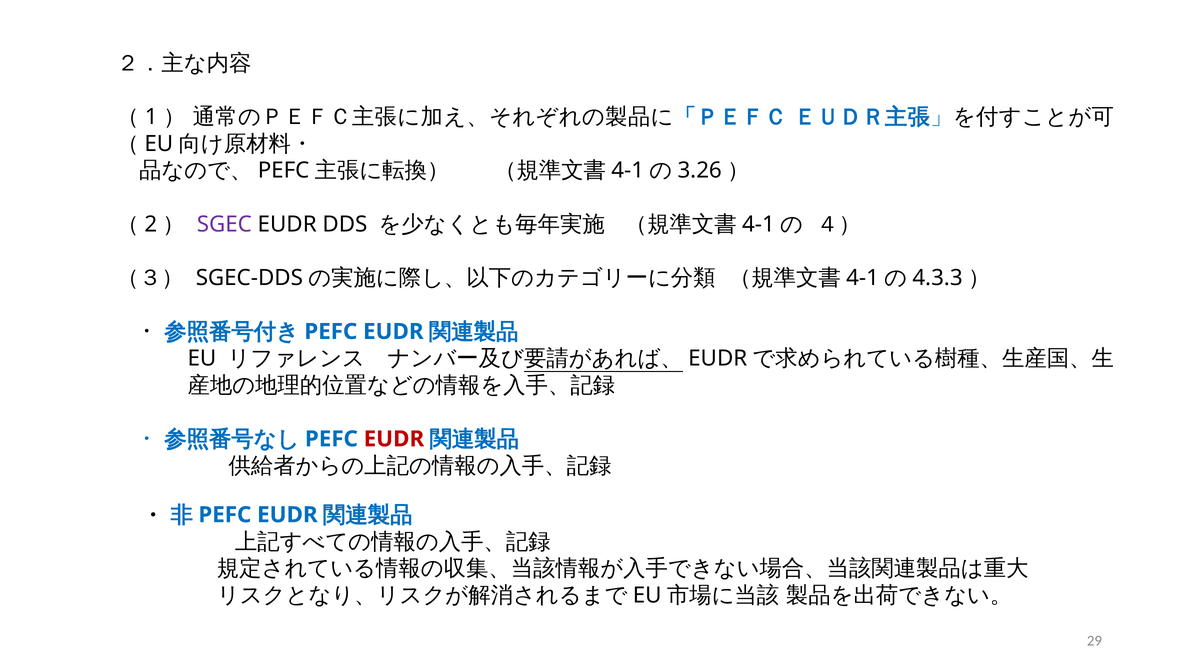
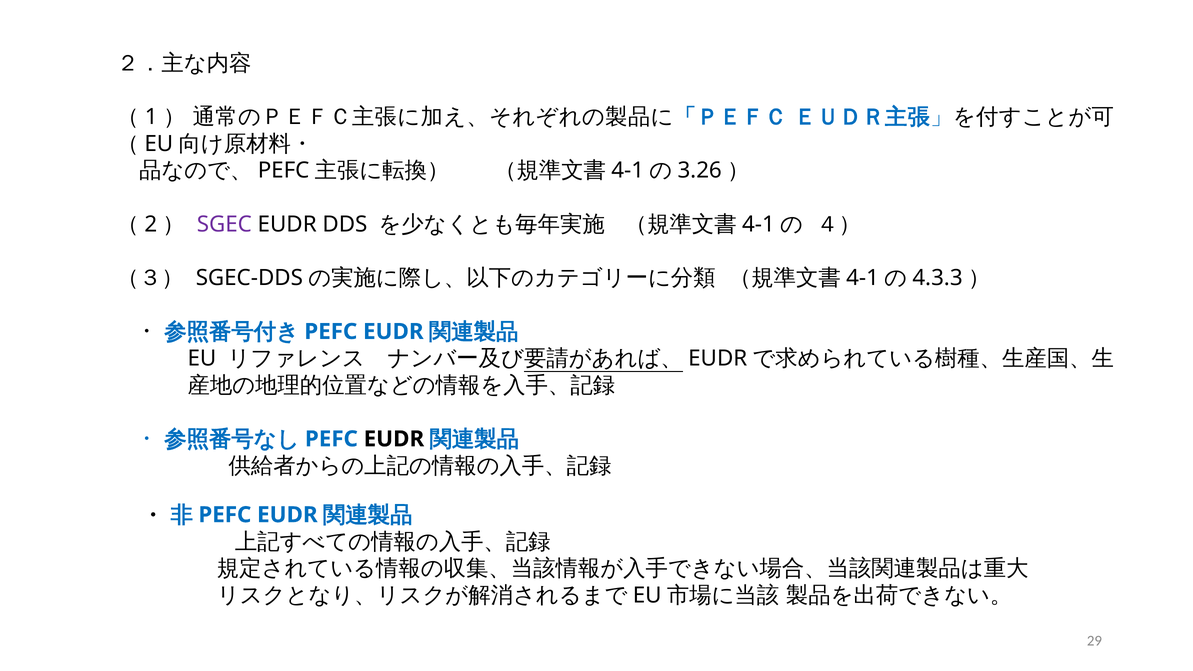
EUDR at (394, 439) colour: red -> black
